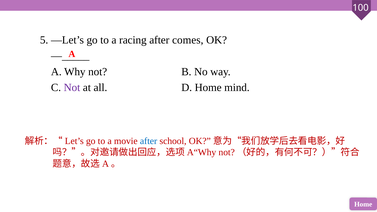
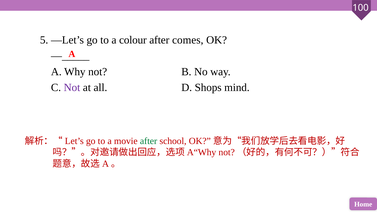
racing: racing -> colour
D Home: Home -> Shops
after at (149, 141) colour: blue -> green
